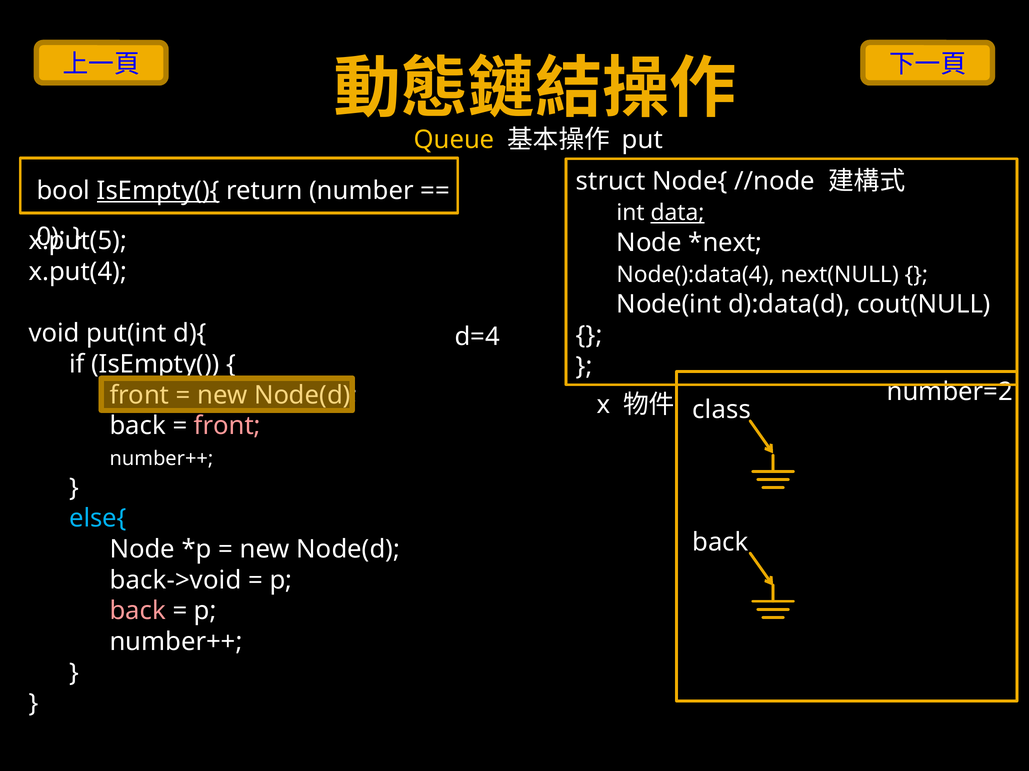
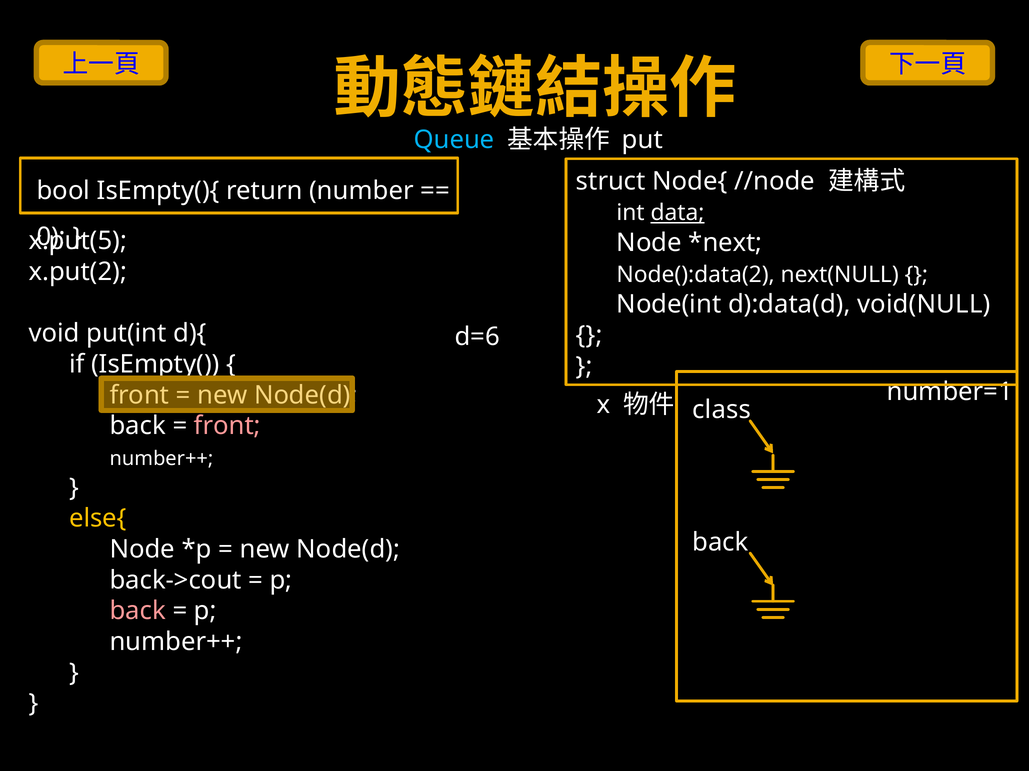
Queue colour: yellow -> light blue
IsEmpty(){ underline: present -> none
x.put(4: x.put(4 -> x.put(2
Node():data(4: Node():data(4 -> Node():data(2
cout(NULL: cout(NULL -> void(NULL
d=4: d=4 -> d=6
number=2: number=2 -> number=1
else{ colour: light blue -> yellow
back->void: back->void -> back->cout
